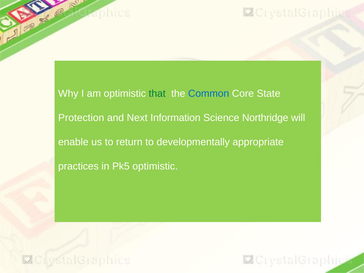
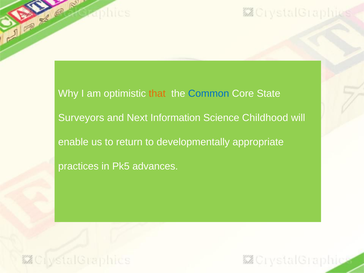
that colour: green -> orange
Protection: Protection -> Surveyors
Northridge: Northridge -> Childhood
Pk5 optimistic: optimistic -> advances
